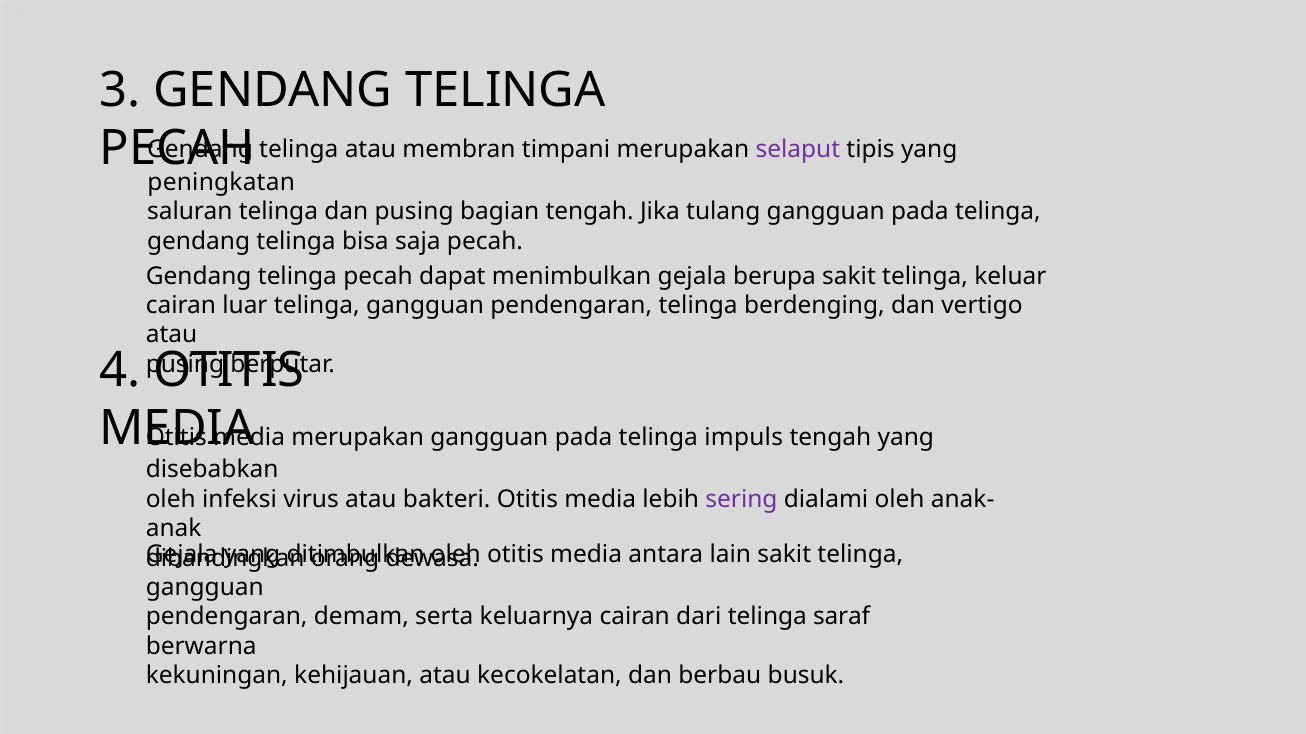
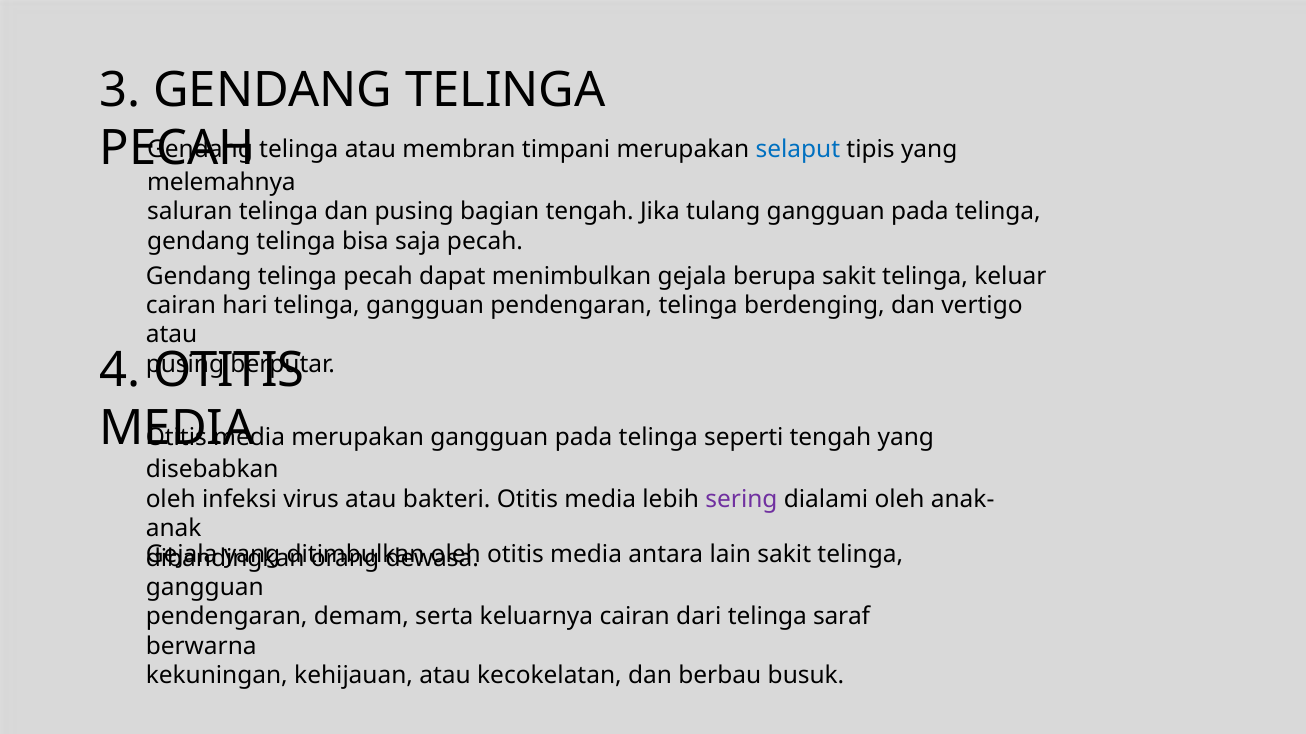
selaput colour: purple -> blue
peningkatan: peningkatan -> melemahnya
luar: luar -> hari
impuls: impuls -> seperti
